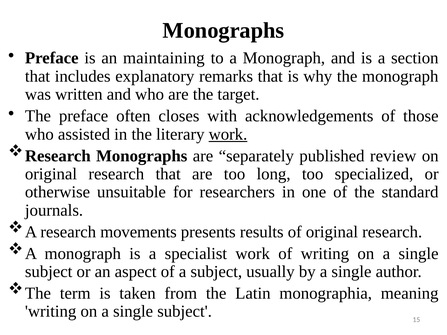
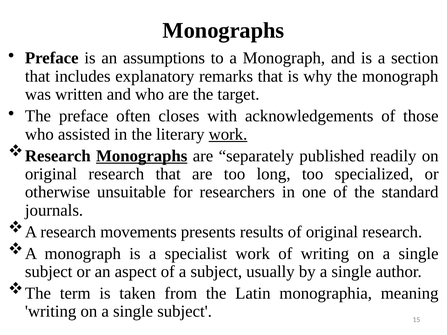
maintaining: maintaining -> assumptions
Monographs at (142, 156) underline: none -> present
review: review -> readily
